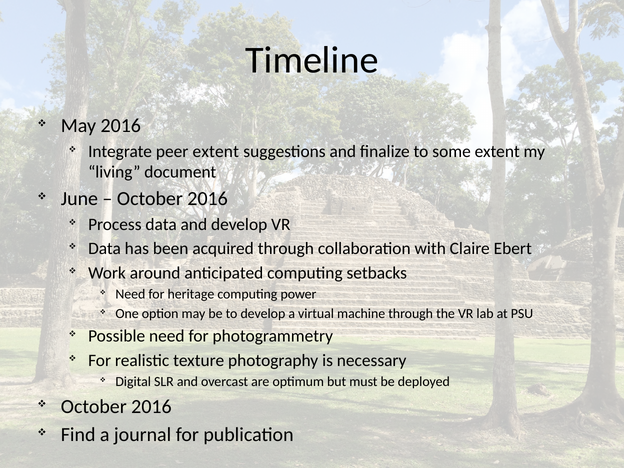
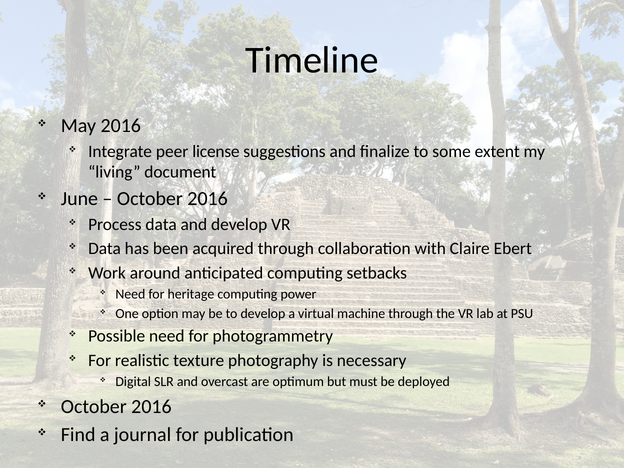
peer extent: extent -> license
